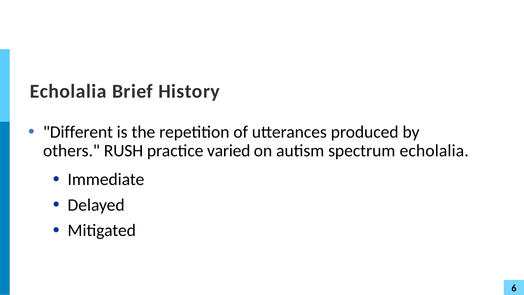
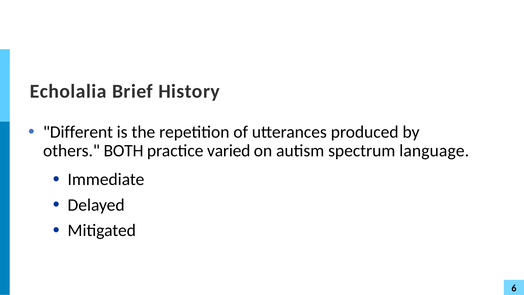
RUSH: RUSH -> BOTH
spectrum echolalia: echolalia -> language
